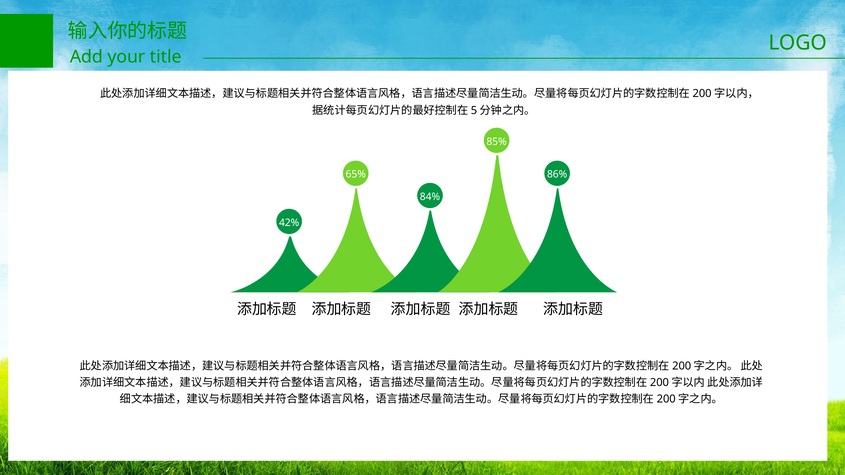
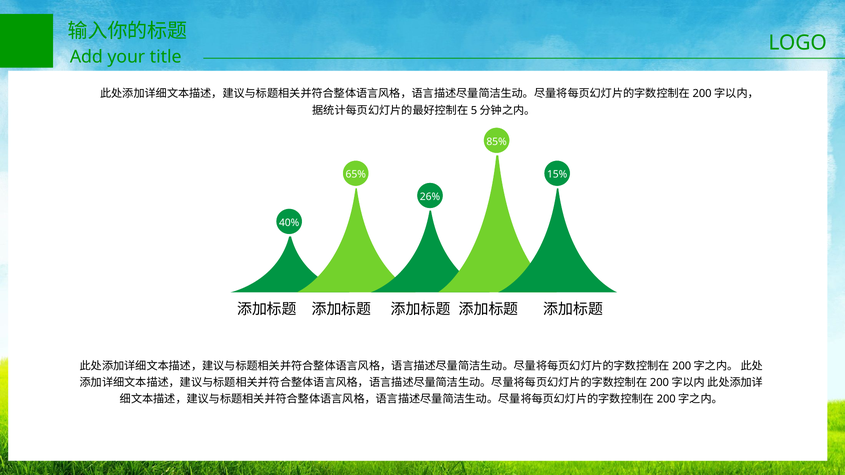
86%: 86% -> 15%
84%: 84% -> 26%
42%: 42% -> 40%
